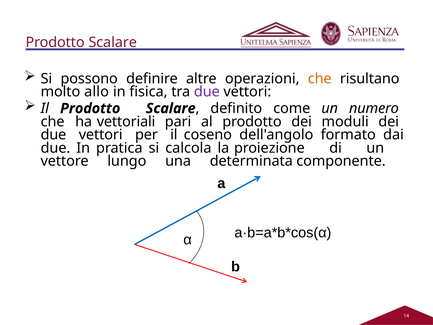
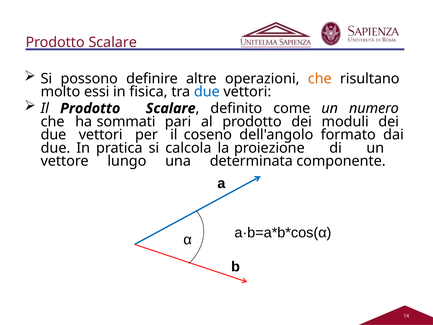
allo: allo -> essi
due at (207, 92) colour: purple -> blue
vettoriali: vettoriali -> sommati
